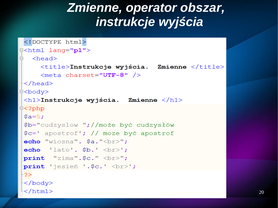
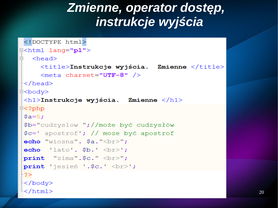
obszar: obszar -> dostęp
